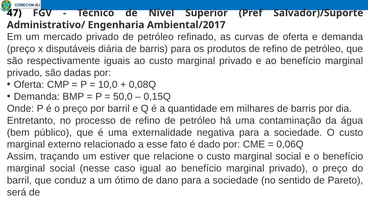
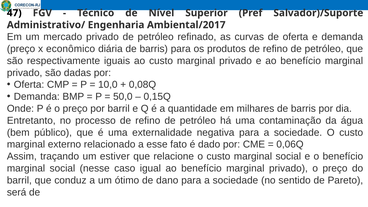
disputáveis: disputáveis -> econômico
